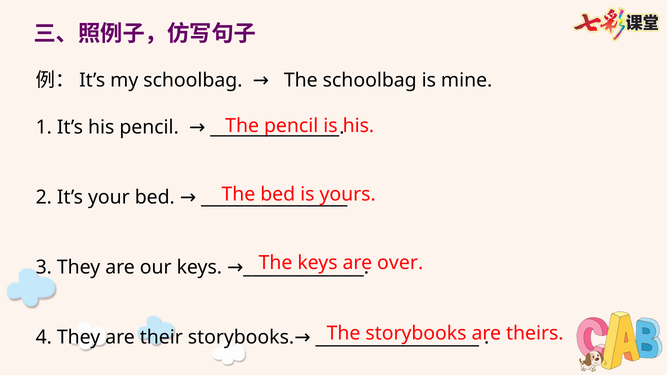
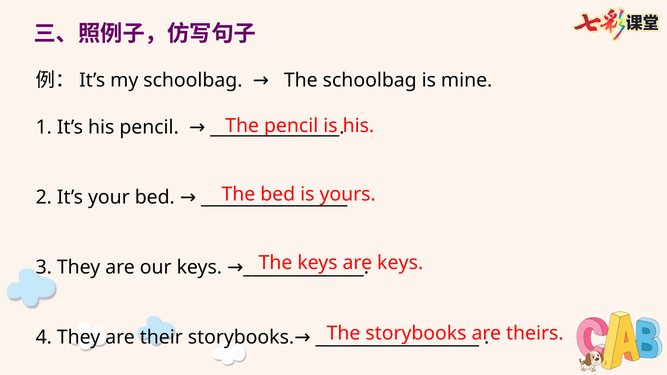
over at (400, 263): over -> keys
